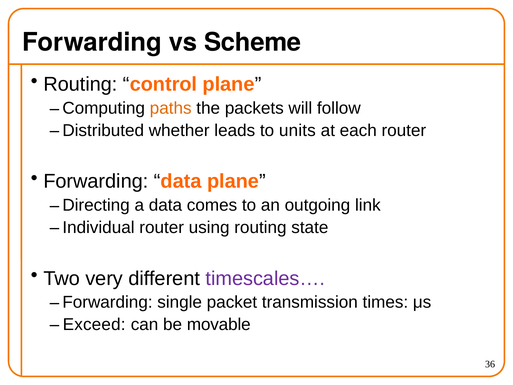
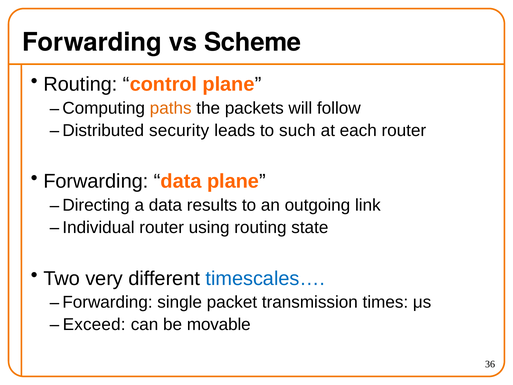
whether: whether -> security
units: units -> such
comes: comes -> results
timescales… colour: purple -> blue
